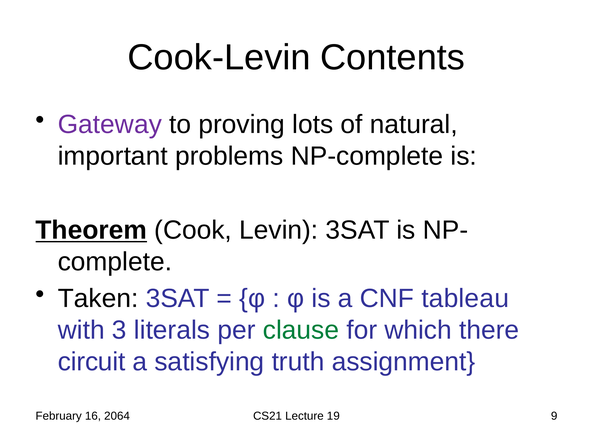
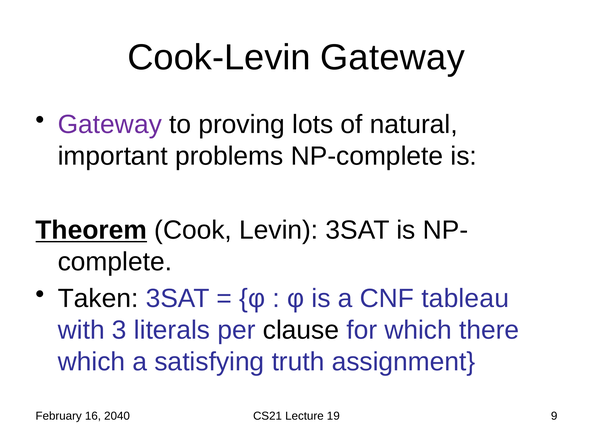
Cook-Levin Contents: Contents -> Gateway
clause colour: green -> black
circuit at (92, 362): circuit -> which
2064: 2064 -> 2040
